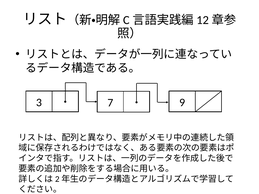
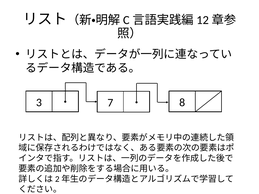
9: 9 -> 8
